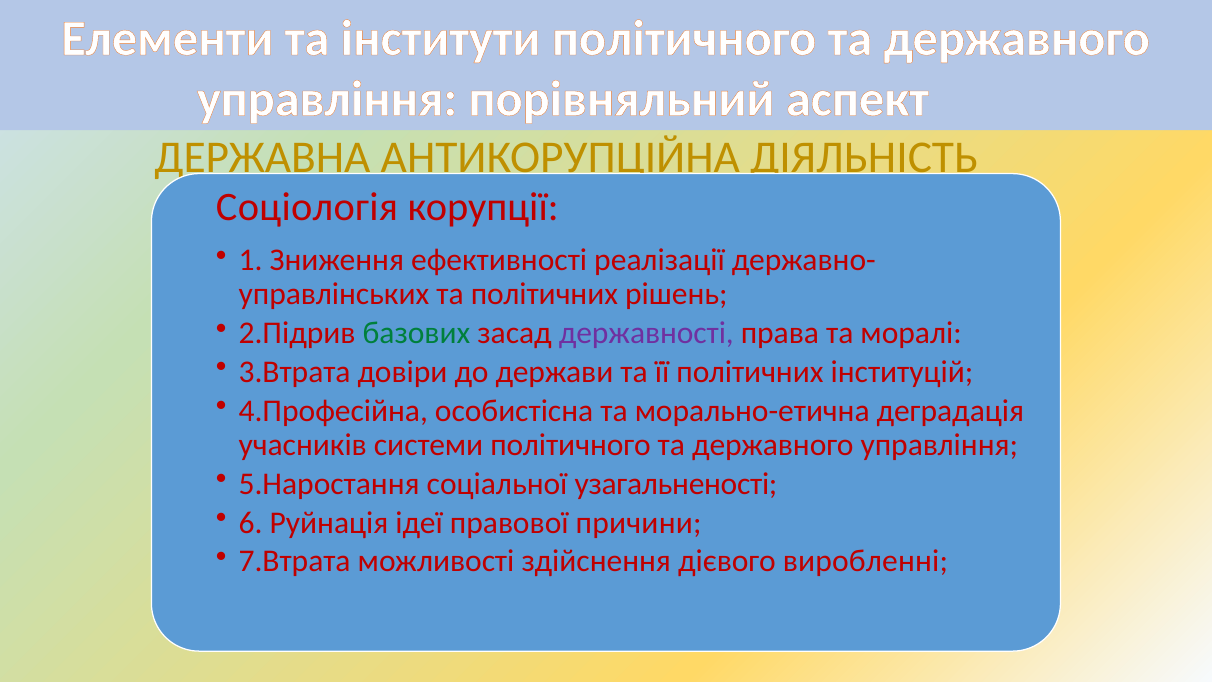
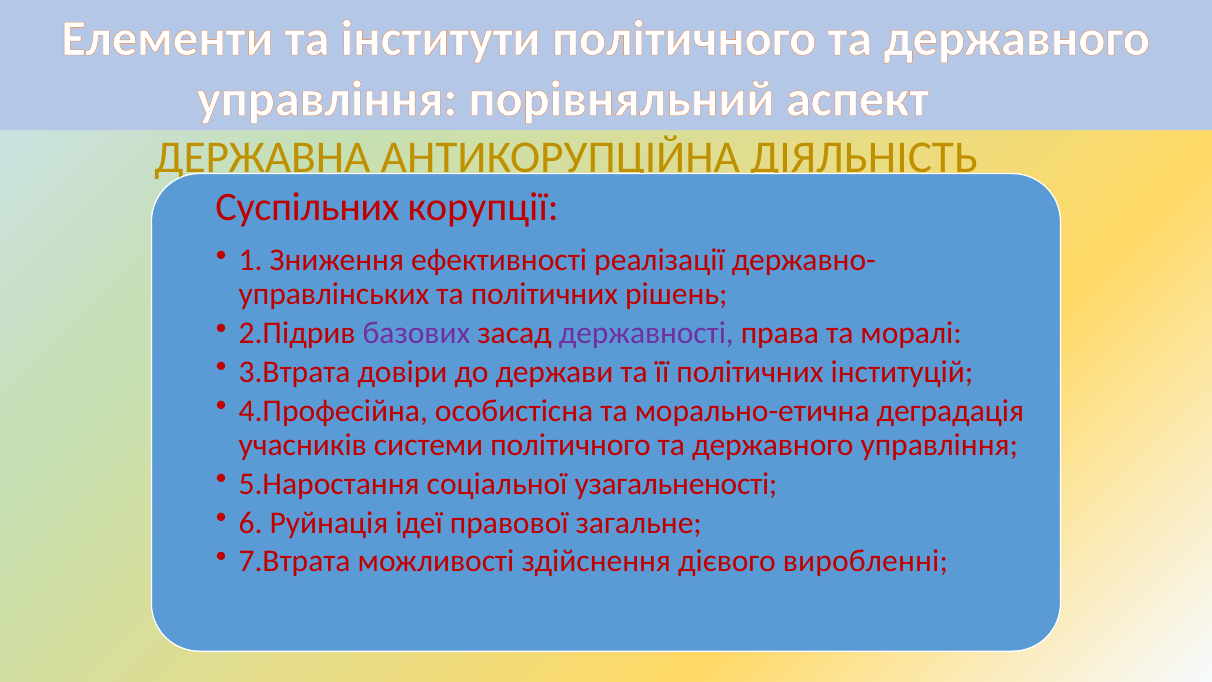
Соціологія: Соціологія -> Суспільних
базових colour: green -> purple
причини: причини -> загальне
